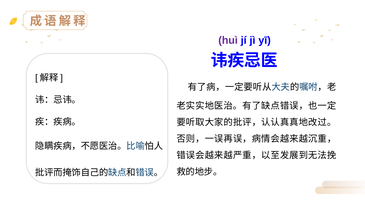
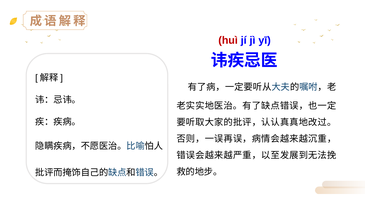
huì colour: purple -> red
